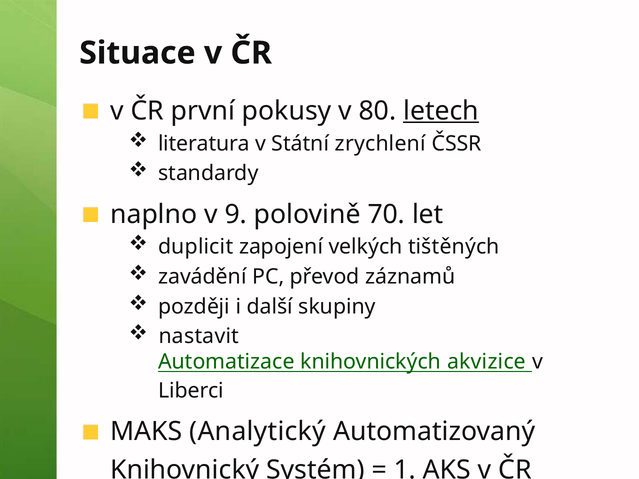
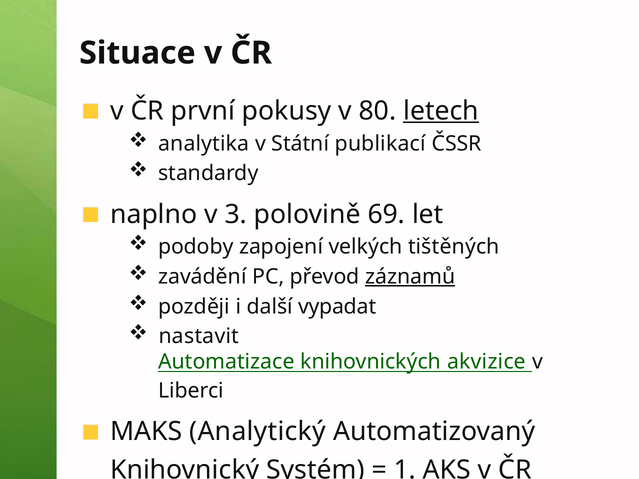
literatura: literatura -> analytika
zrychlení: zrychlení -> publikací
9: 9 -> 3
70: 70 -> 69
duplicit: duplicit -> podoby
záznamů underline: none -> present
skupiny: skupiny -> vypadat
